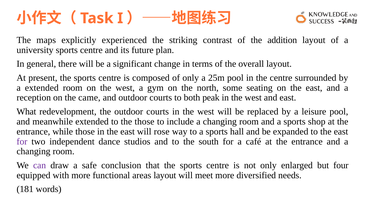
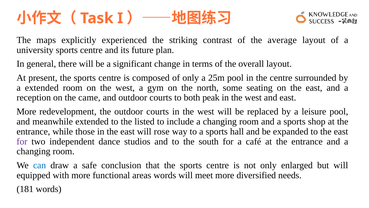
addition: addition -> average
What at (26, 111): What -> More
the those: those -> listed
can colour: purple -> blue
but four: four -> will
areas layout: layout -> words
